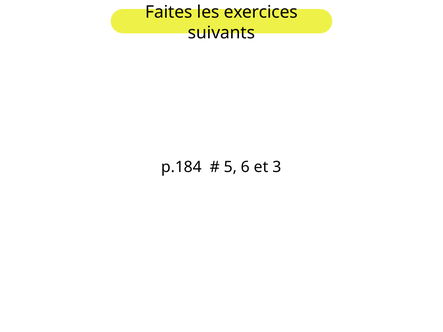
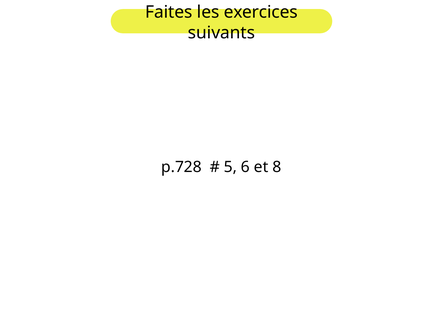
p.184: p.184 -> p.728
3: 3 -> 8
